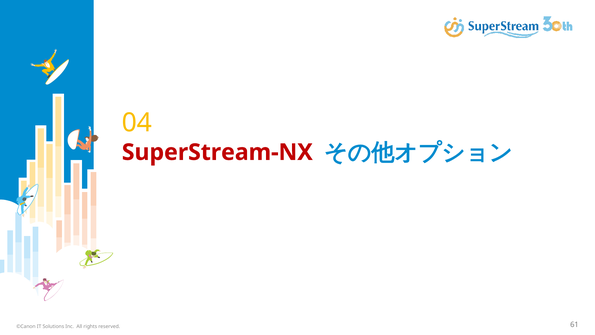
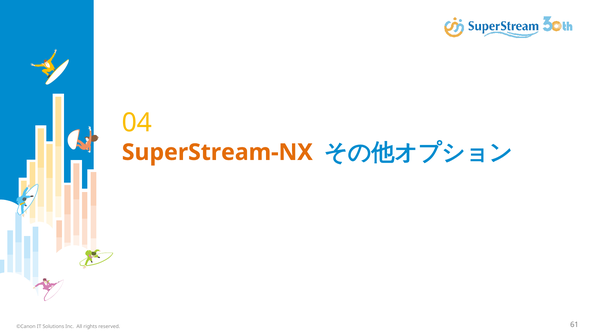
SuperStream-NX colour: red -> orange
